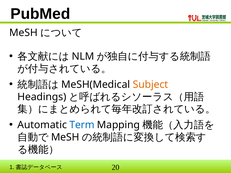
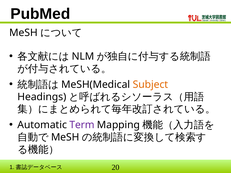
Term colour: blue -> purple
